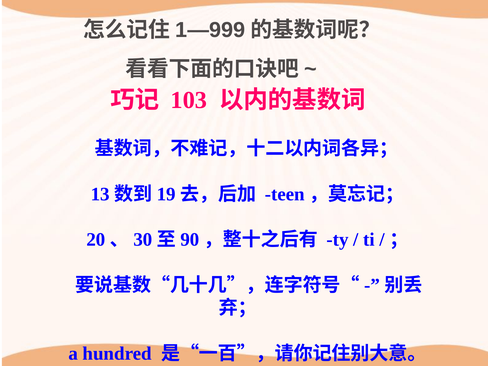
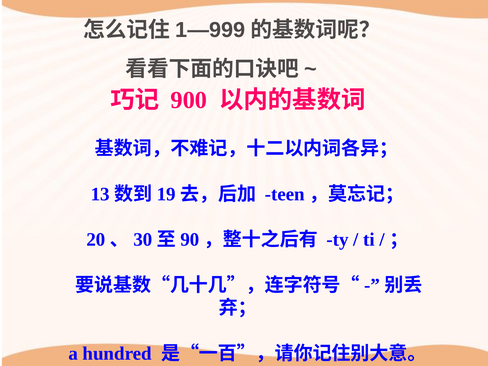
103: 103 -> 900
